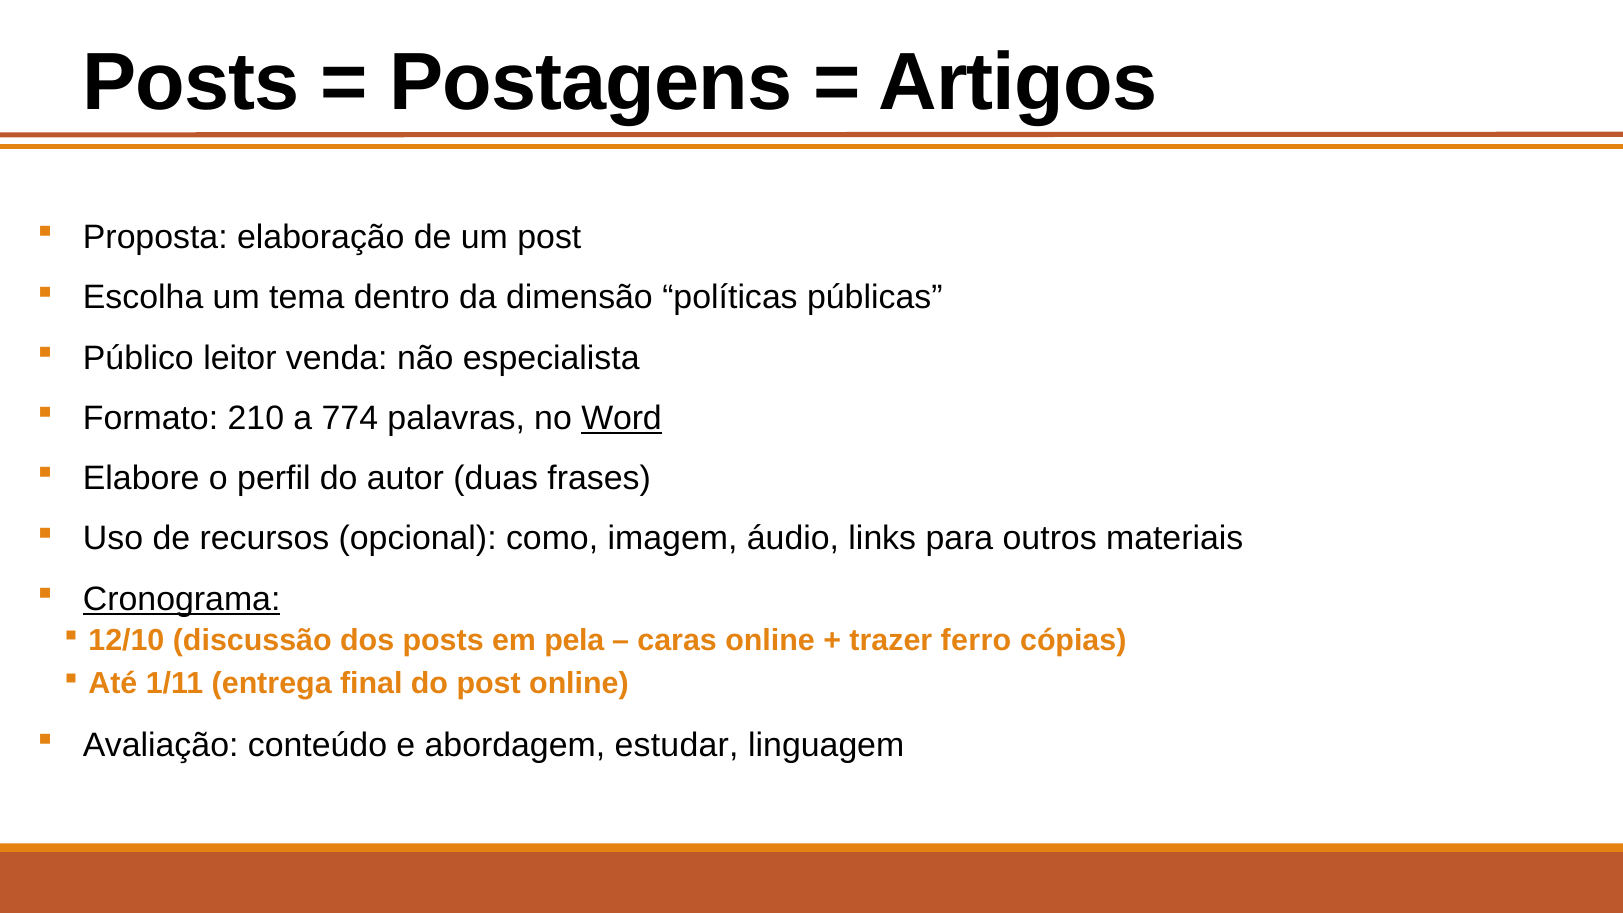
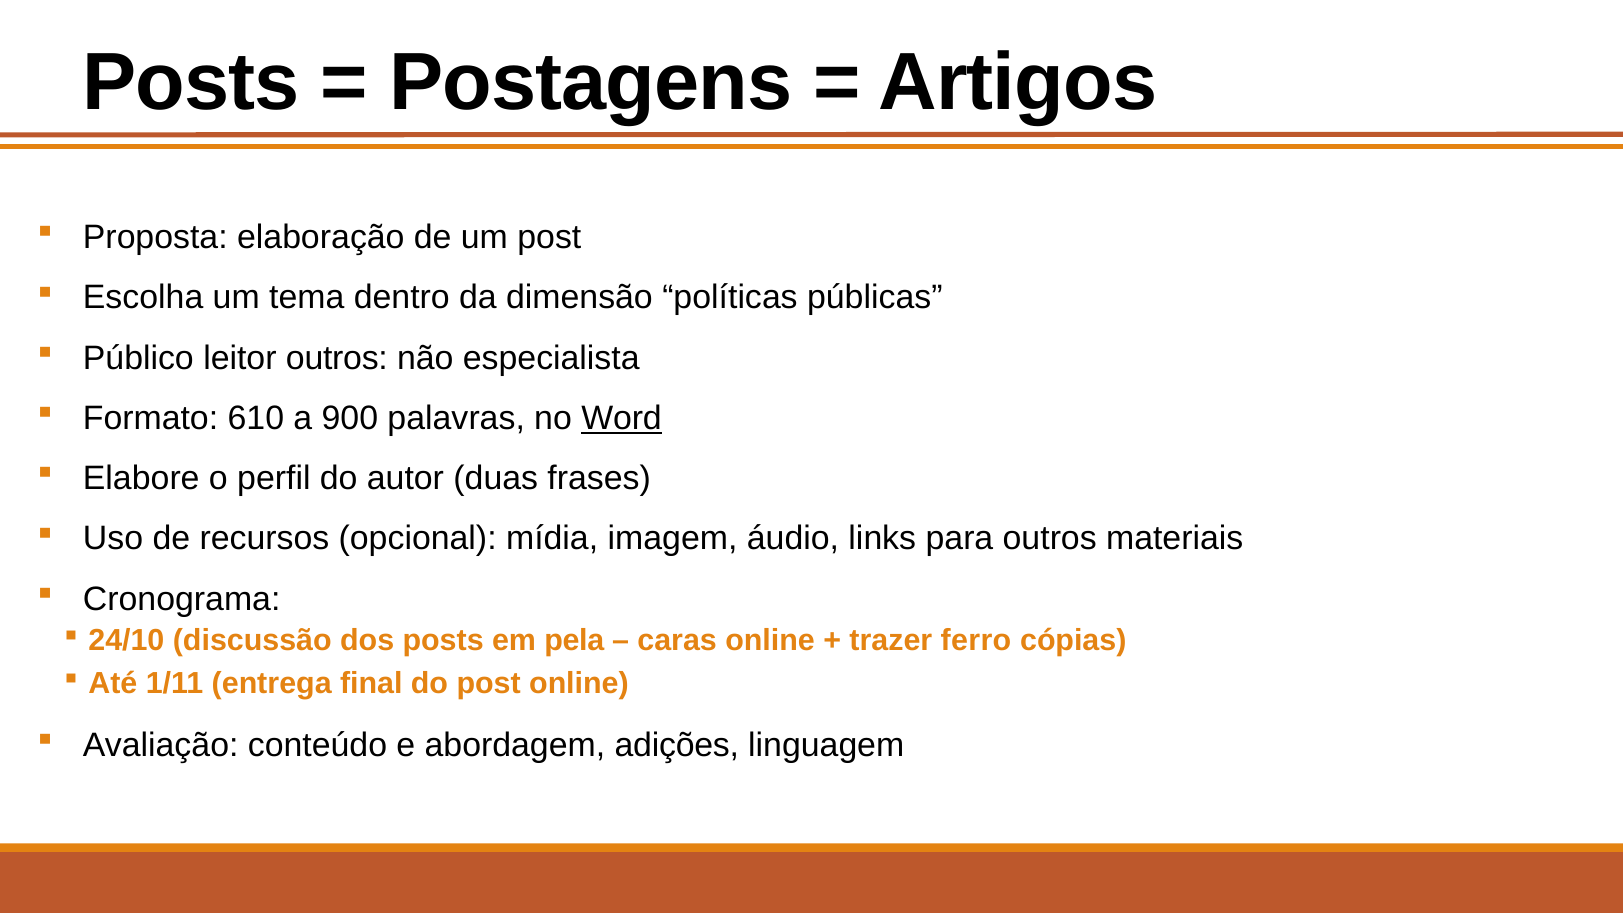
leitor venda: venda -> outros
210: 210 -> 610
774: 774 -> 900
como: como -> mídia
Cronograma underline: present -> none
12/10: 12/10 -> 24/10
estudar: estudar -> adições
